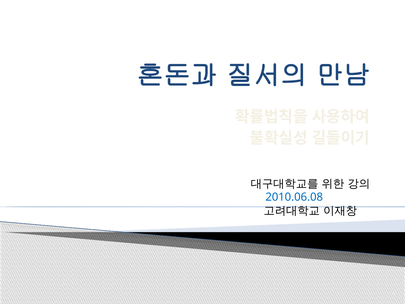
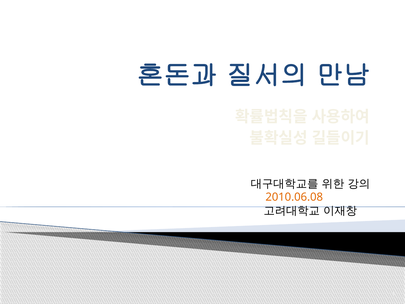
2010.06.08 colour: blue -> orange
